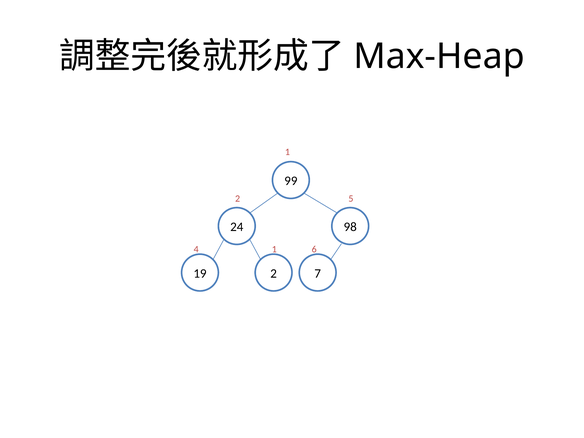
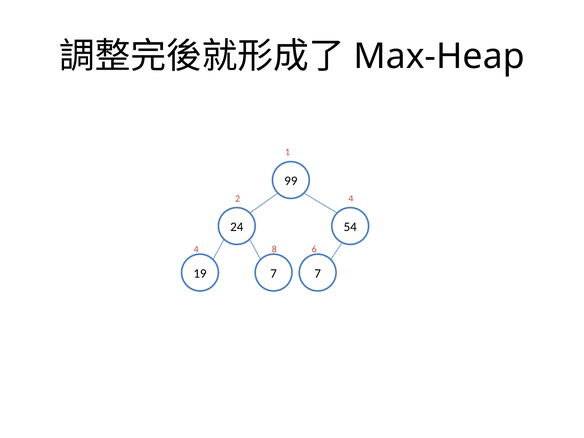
2 5: 5 -> 4
98: 98 -> 54
4 1: 1 -> 8
19 2: 2 -> 7
